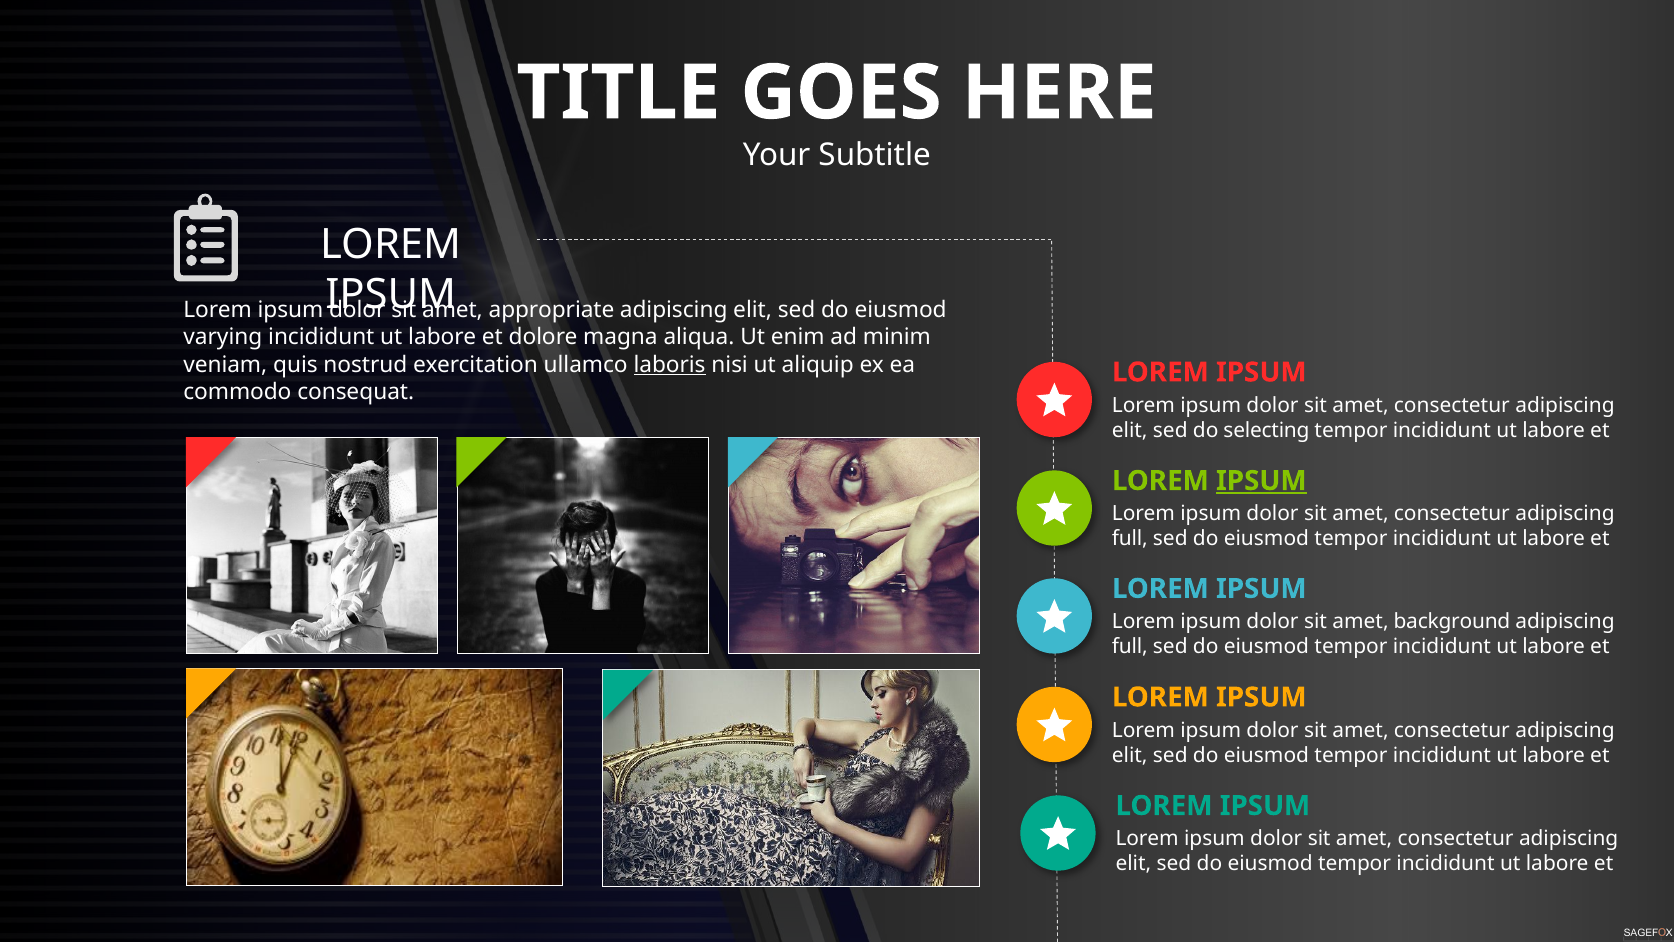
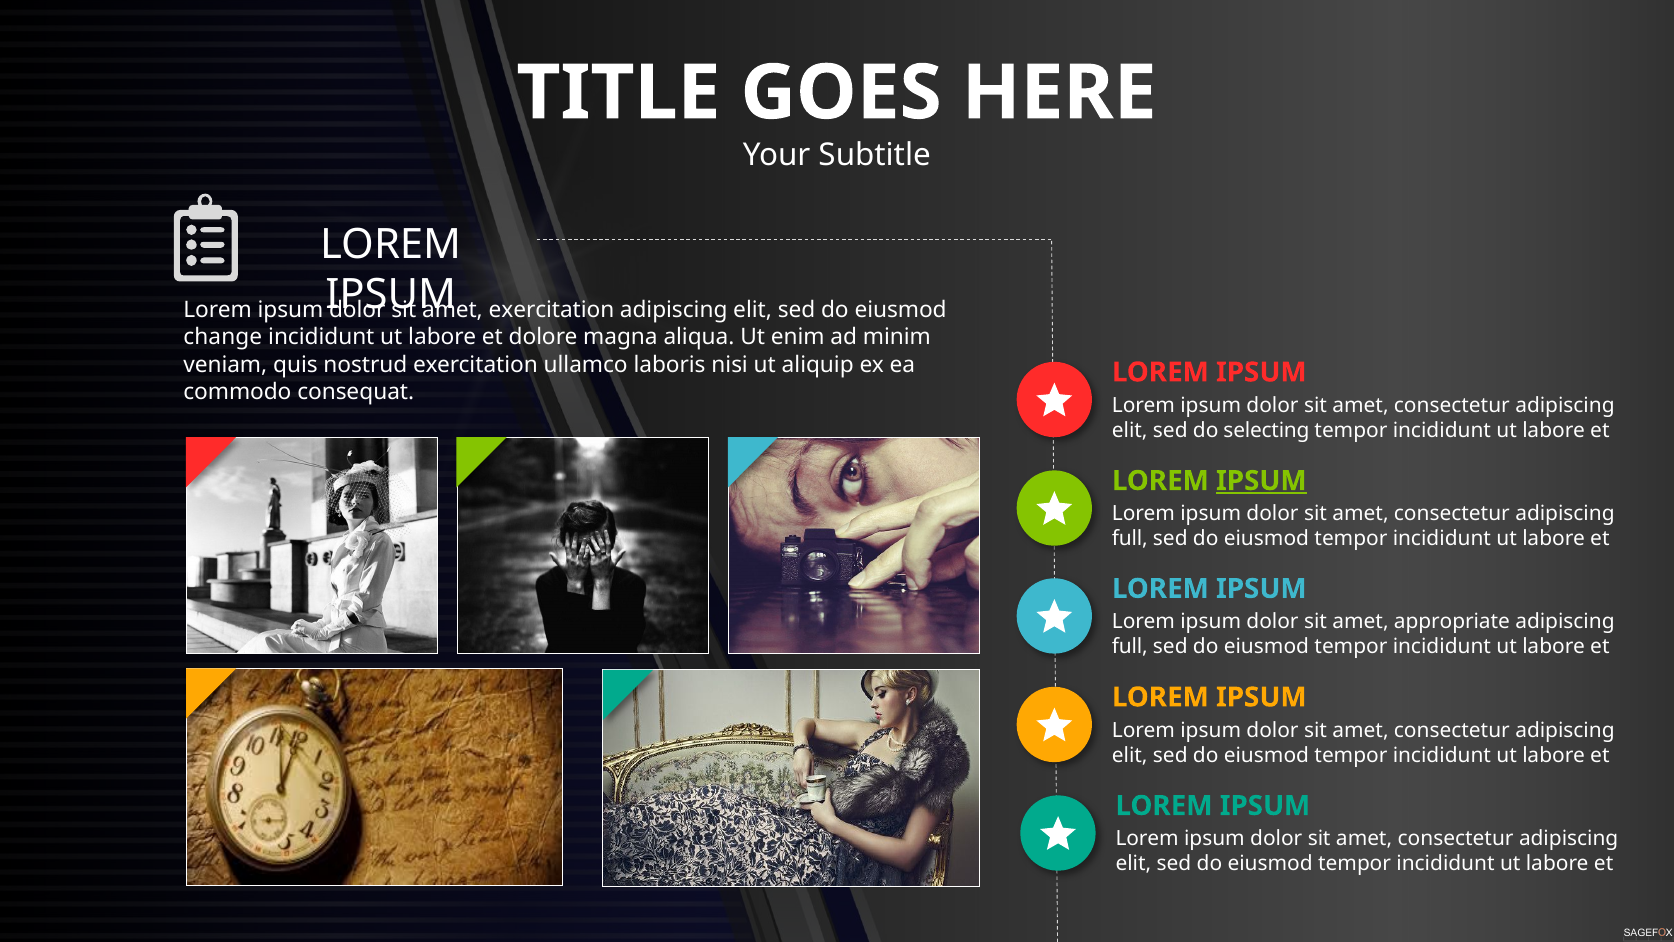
appropriate at (551, 310): appropriate -> exercitation
varying: varying -> change
laboris underline: present -> none
background: background -> appropriate
